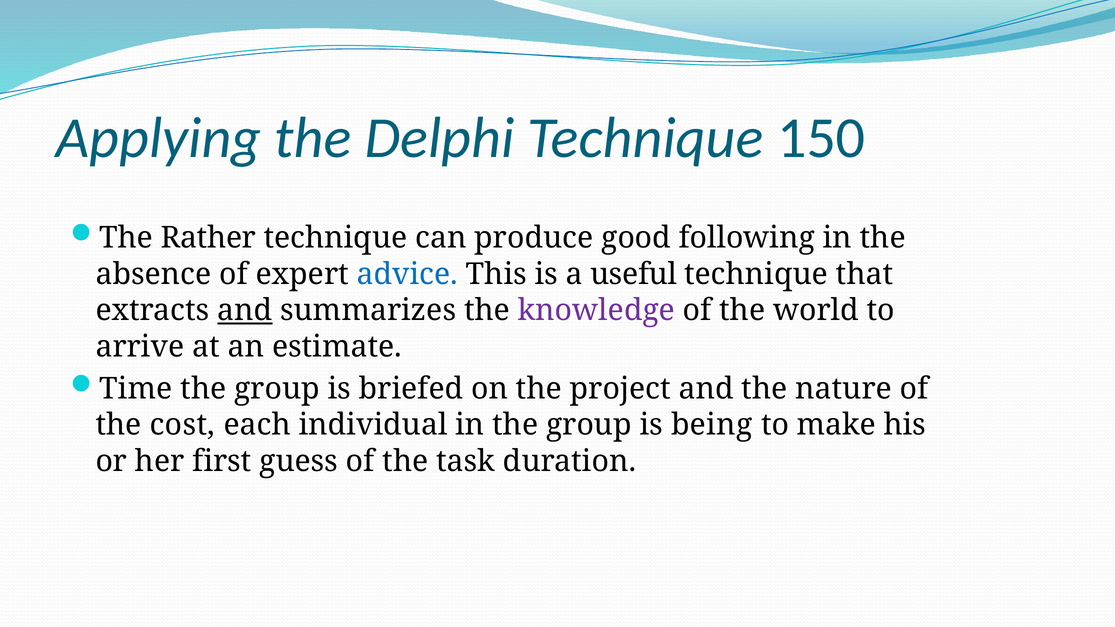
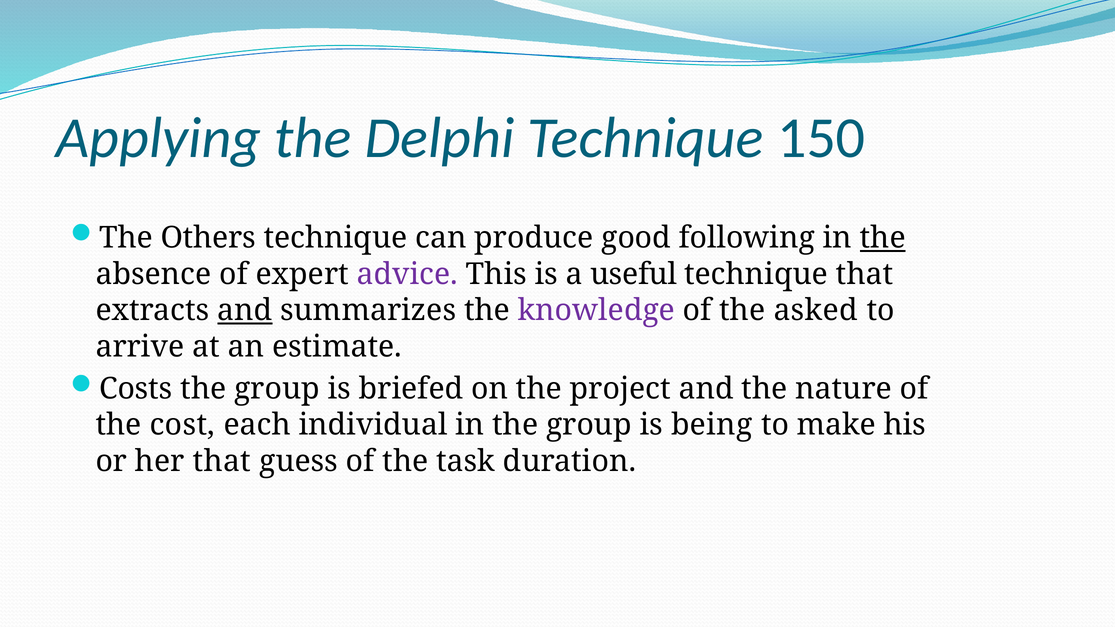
Rather: Rather -> Others
the at (883, 238) underline: none -> present
advice colour: blue -> purple
world: world -> asked
Time: Time -> Costs
her first: first -> that
